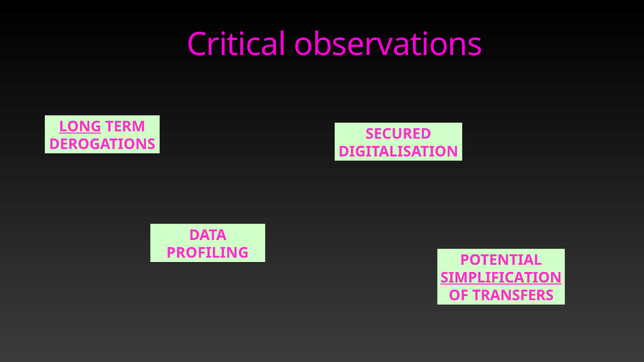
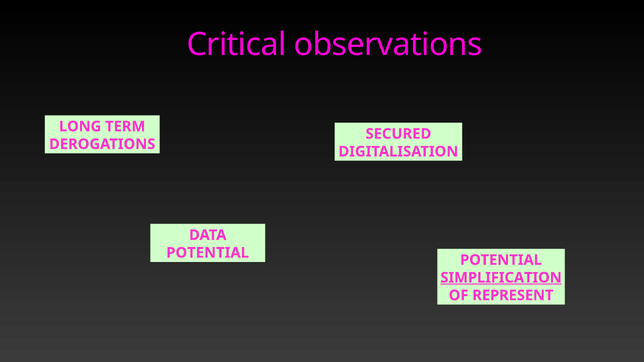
LONG underline: present -> none
PROFILING at (208, 253): PROFILING -> POTENTIAL
TRANSFERS: TRANSFERS -> REPRESENT
